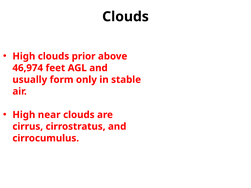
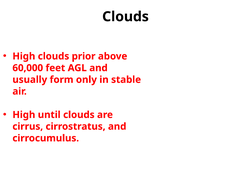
46,974: 46,974 -> 60,000
near: near -> until
